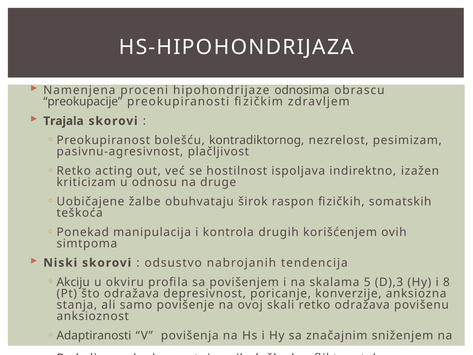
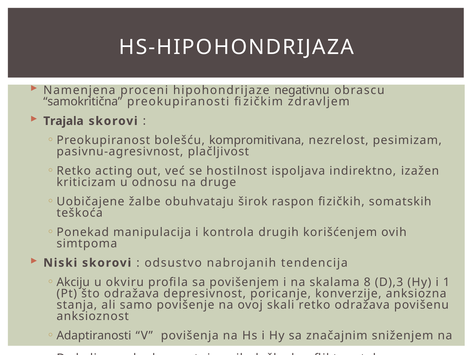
odnosima: odnosima -> negativnu
preokupacije: preokupacije -> samokritična
kontradiktornog: kontradiktornog -> kompromitivana
5: 5 -> 8
8: 8 -> 1
